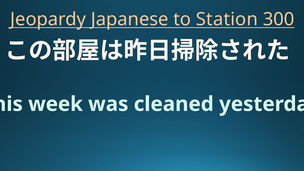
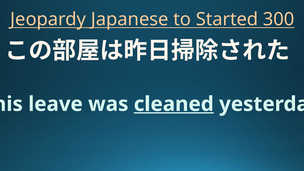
Station: Station -> Started
week: week -> leave
cleaned underline: none -> present
